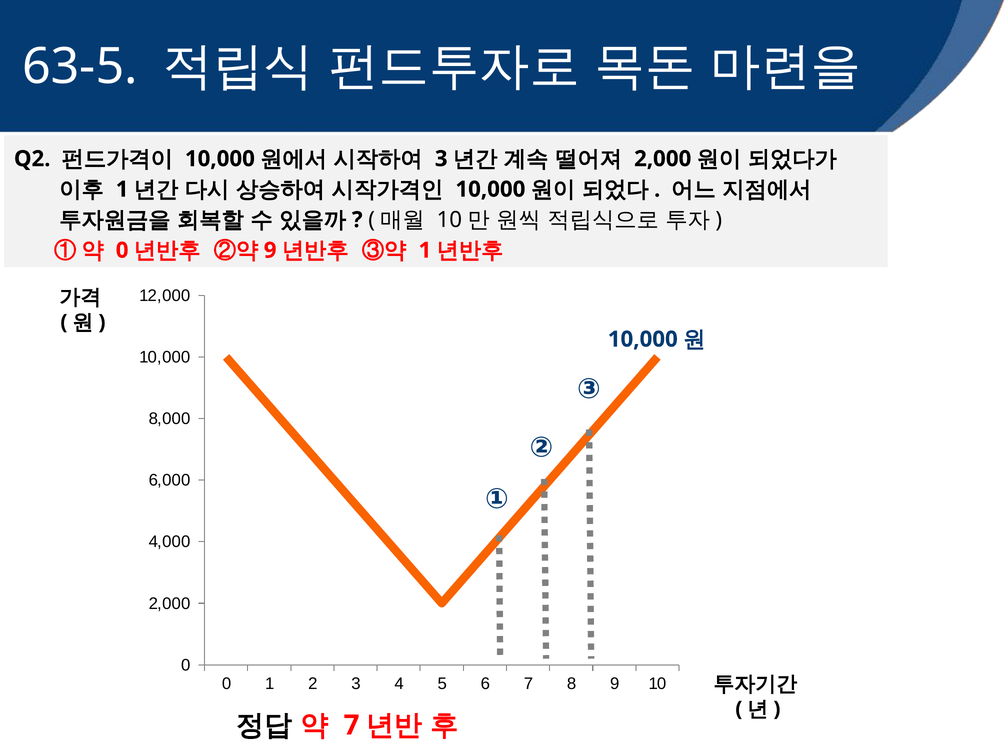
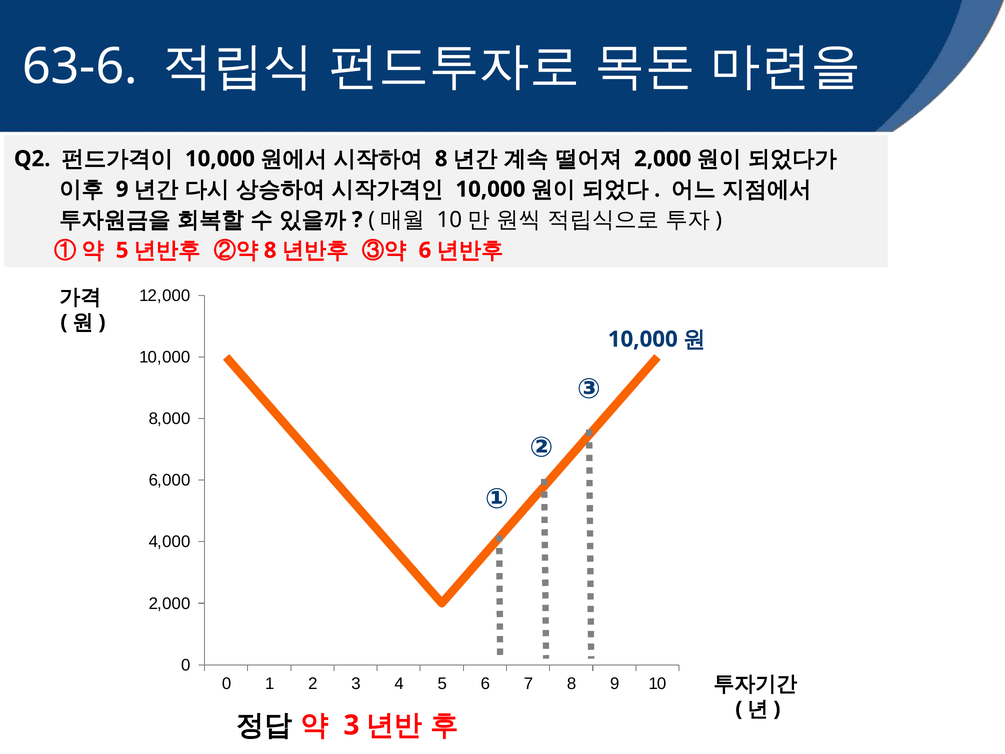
63-5: 63-5 -> 63-6
3 at (441, 159): 3 -> 8
1 at (122, 189): 1 -> 9
0 at (122, 250): 0 -> 5
9 at (270, 250): 9 -> 8
1 at (425, 250): 1 -> 6
7 at (352, 725): 7 -> 3
